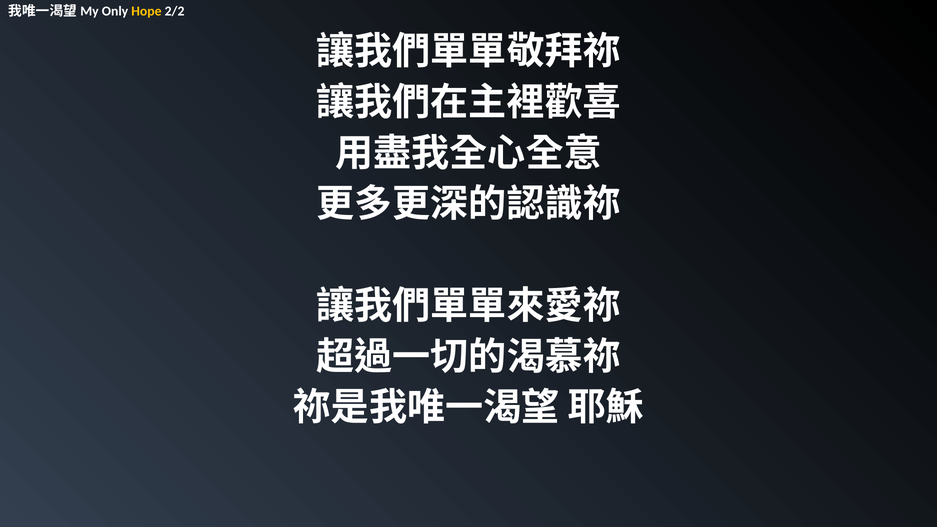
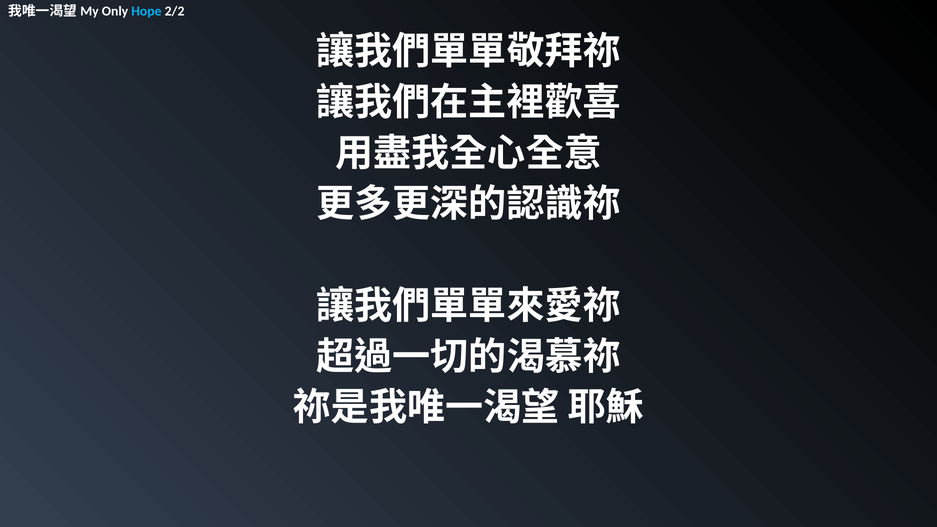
Hope colour: yellow -> light blue
